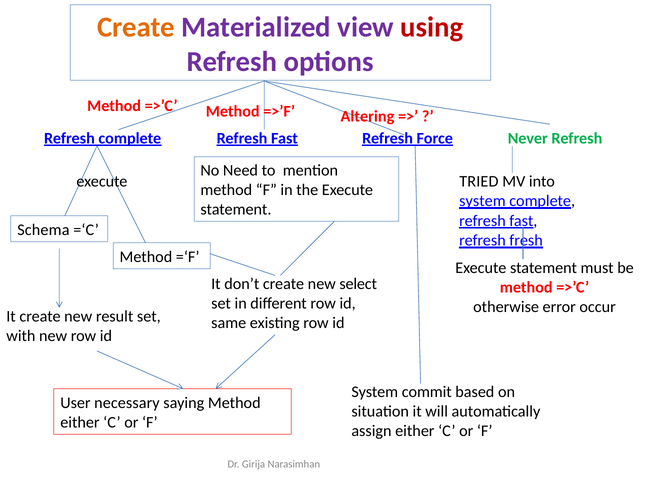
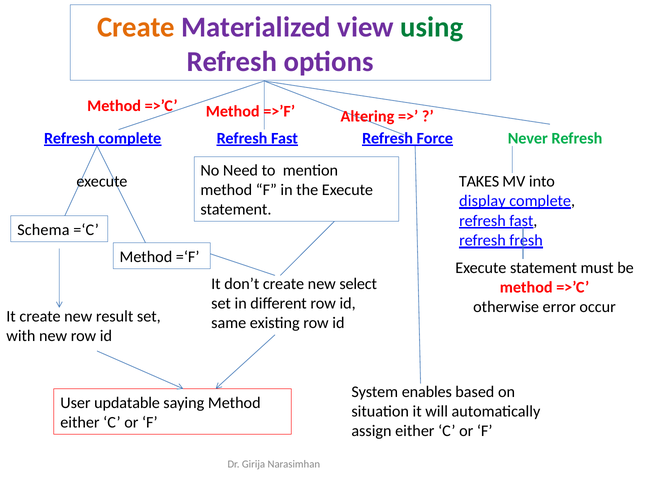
using colour: red -> green
TRIED: TRIED -> TAKES
system at (482, 201): system -> display
commit: commit -> enables
necessary: necessary -> updatable
